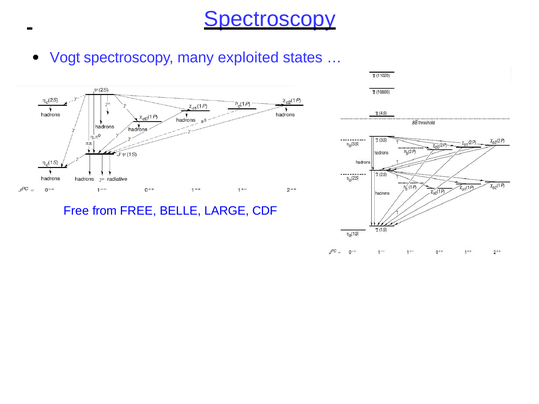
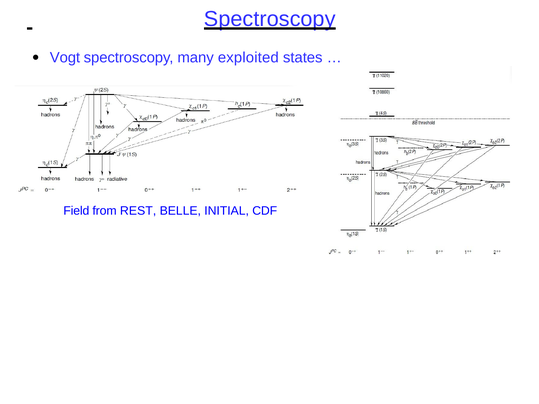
Free at (76, 211): Free -> Field
from FREE: FREE -> REST
LARGE: LARGE -> INITIAL
